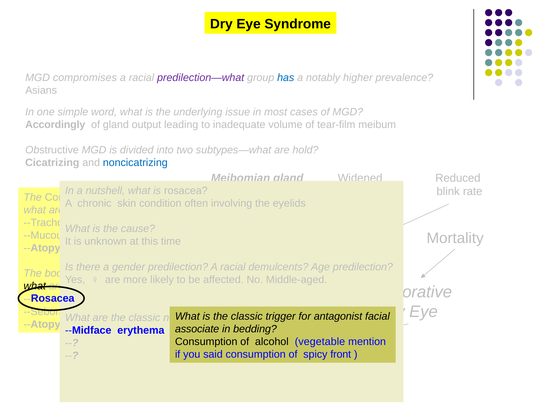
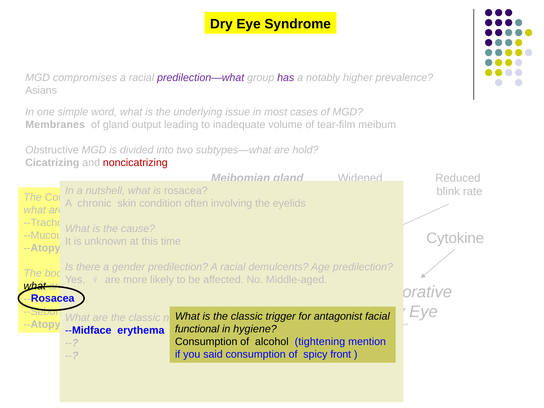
has colour: blue -> purple
Accordingly: Accordingly -> Membranes
noncicatrizing at (135, 163) colour: blue -> red
Mortality: Mortality -> Cytokine
associate: associate -> functional
bedding: bedding -> hygiene
vegetable: vegetable -> tightening
